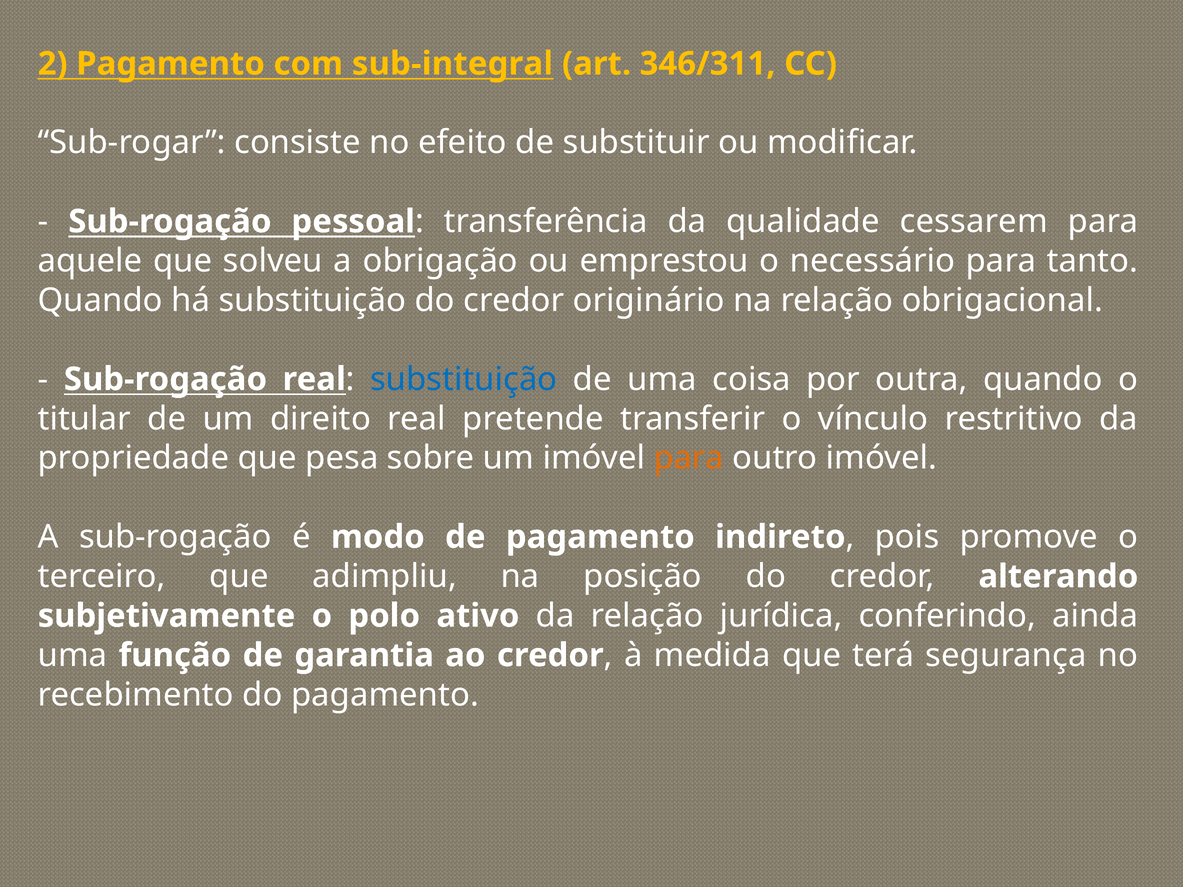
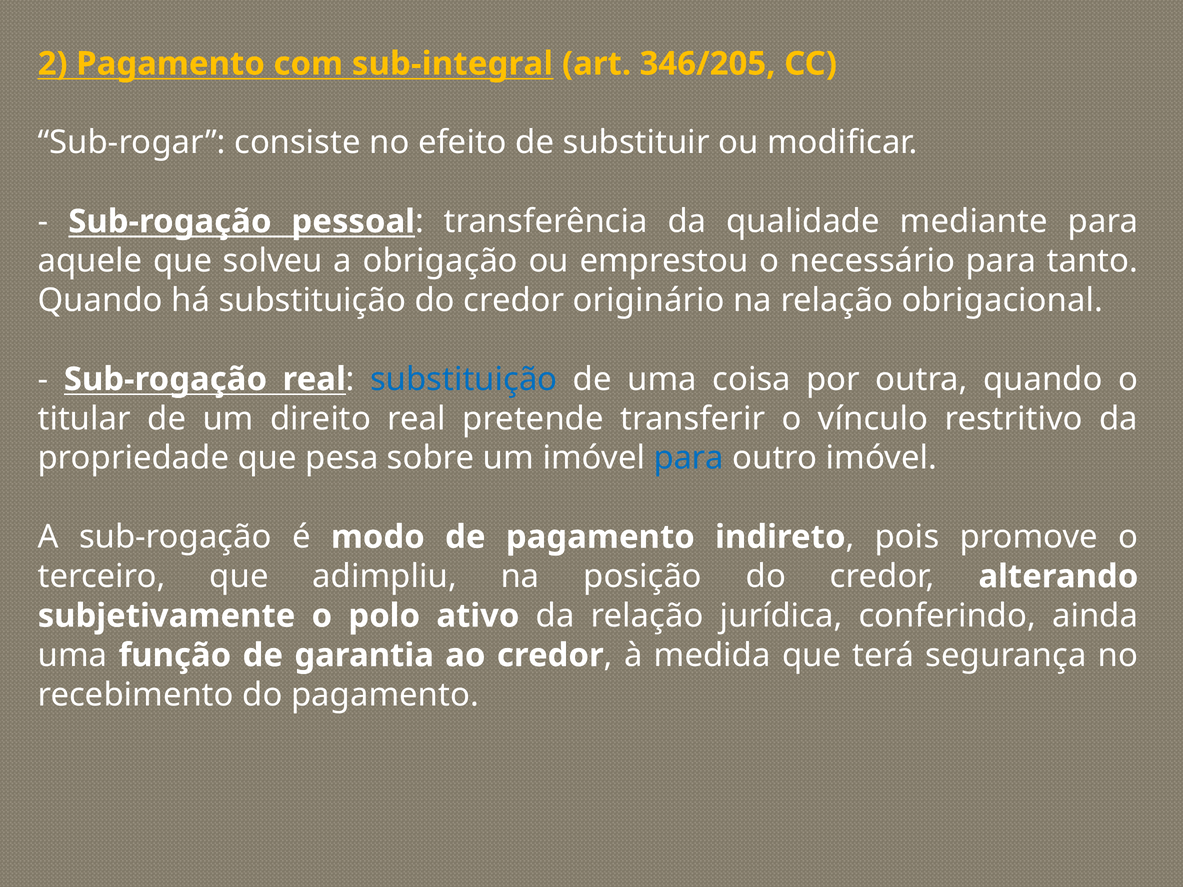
346/311: 346/311 -> 346/205
cessarem: cessarem -> mediante
para at (689, 458) colour: orange -> blue
